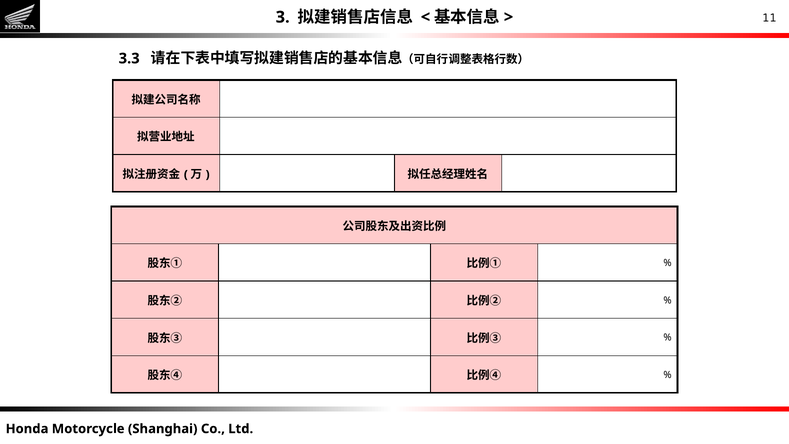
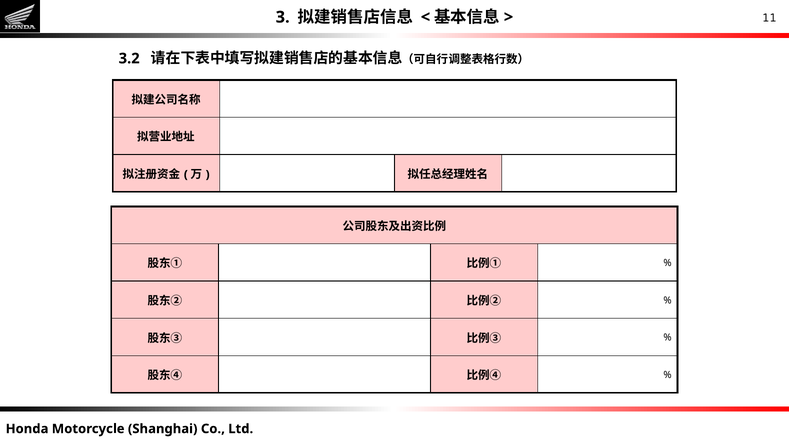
3.3: 3.3 -> 3.2
